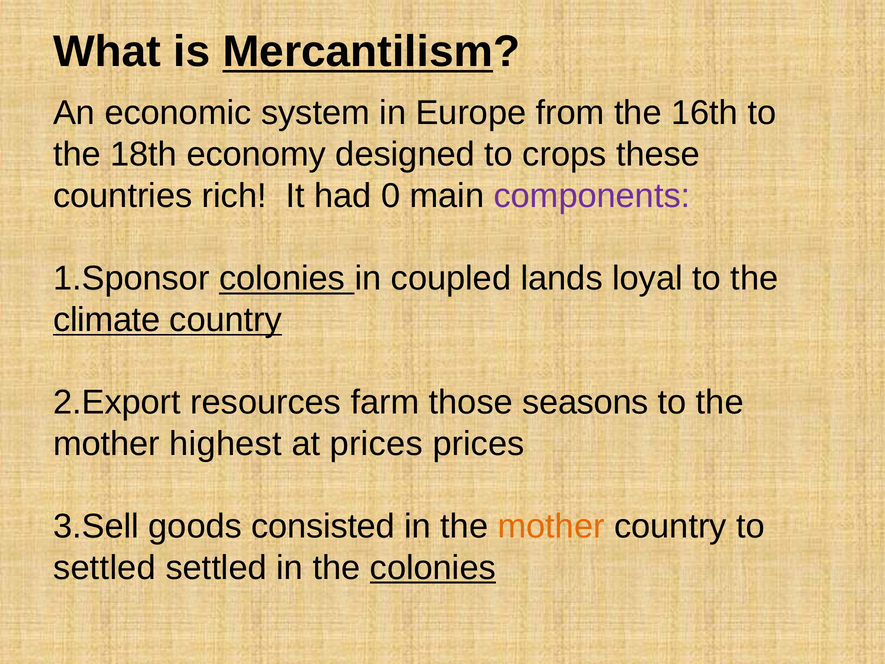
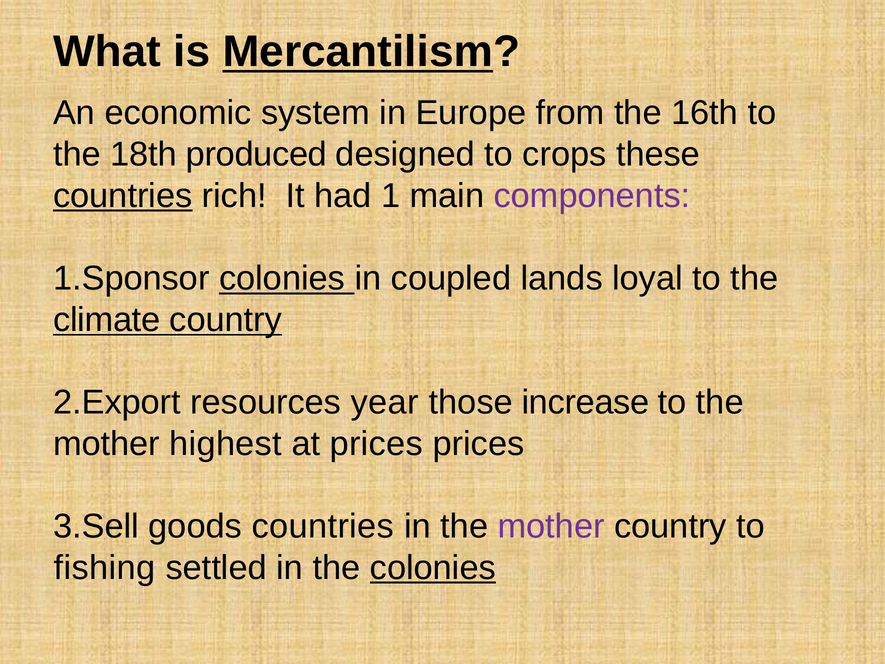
economy: economy -> produced
countries at (123, 196) underline: none -> present
0: 0 -> 1
farm: farm -> year
seasons: seasons -> increase
goods consisted: consisted -> countries
mother at (551, 526) colour: orange -> purple
settled at (105, 568): settled -> fishing
